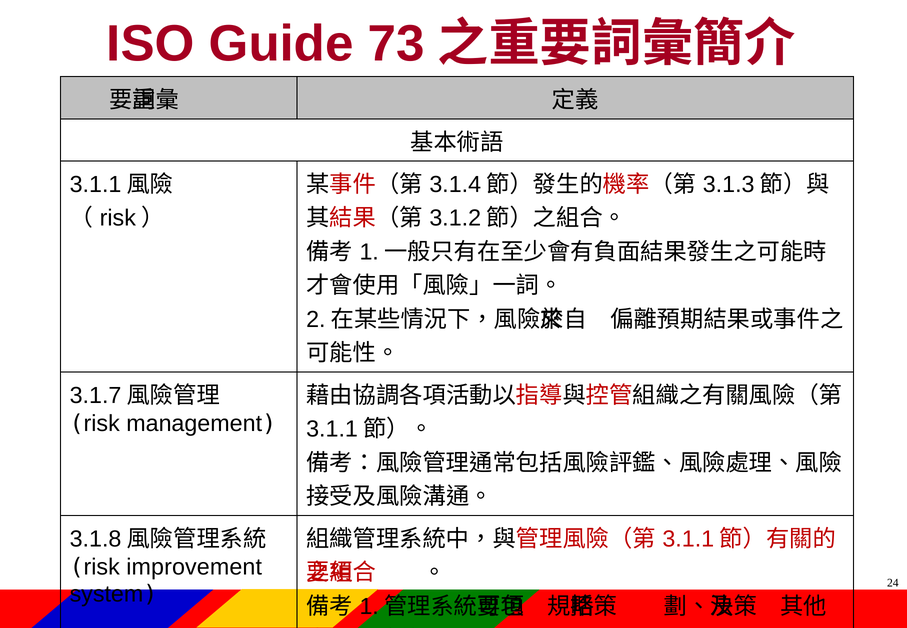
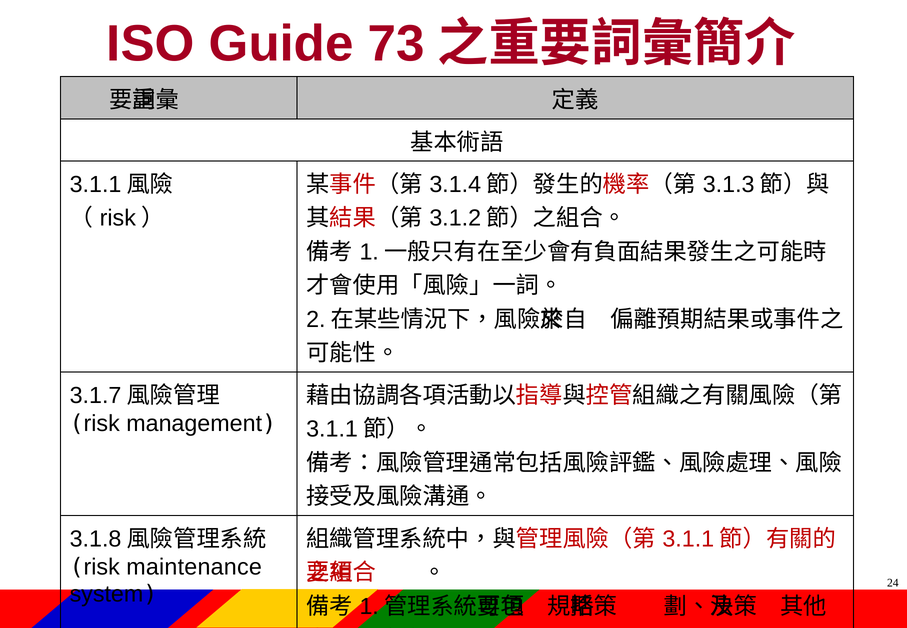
improvement: improvement -> maintenance
